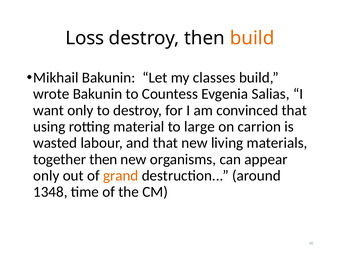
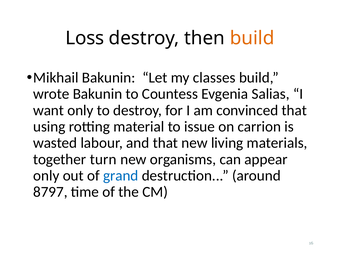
large: large -> issue
together then: then -> turn
grand colour: orange -> blue
1348: 1348 -> 8797
